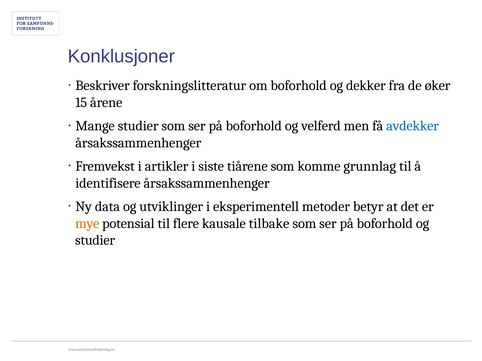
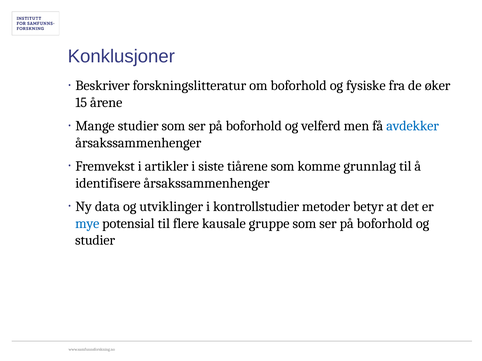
dekker: dekker -> fysiske
eksperimentell: eksperimentell -> kontrollstudier
mye colour: orange -> blue
tilbake: tilbake -> gruppe
